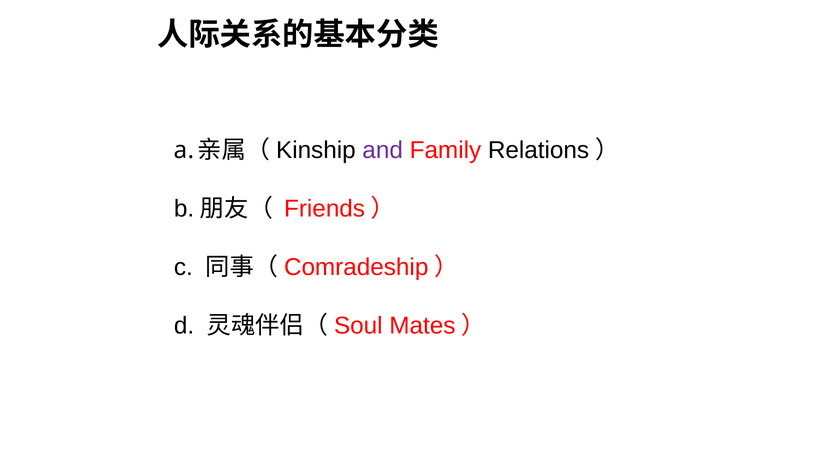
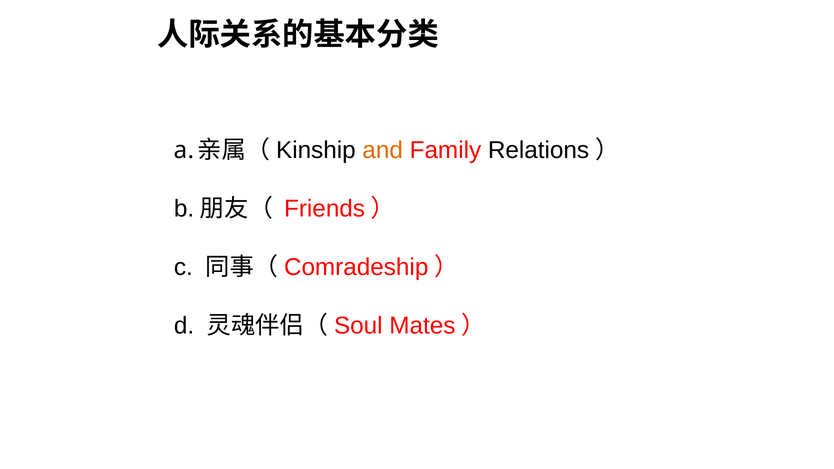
and colour: purple -> orange
